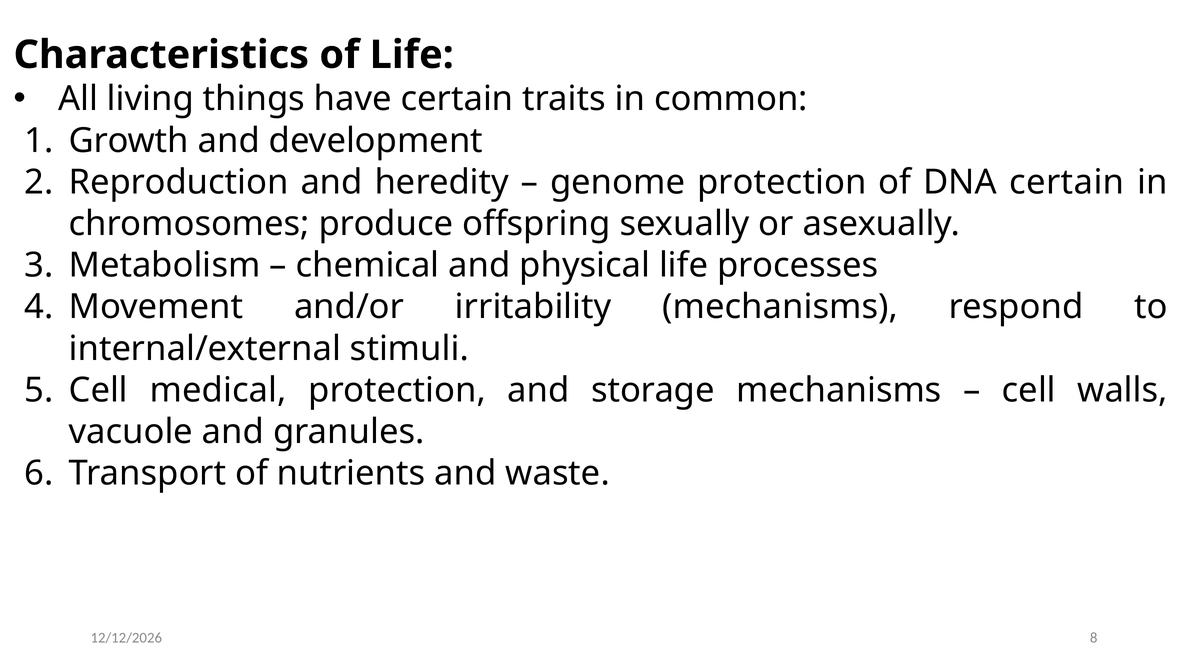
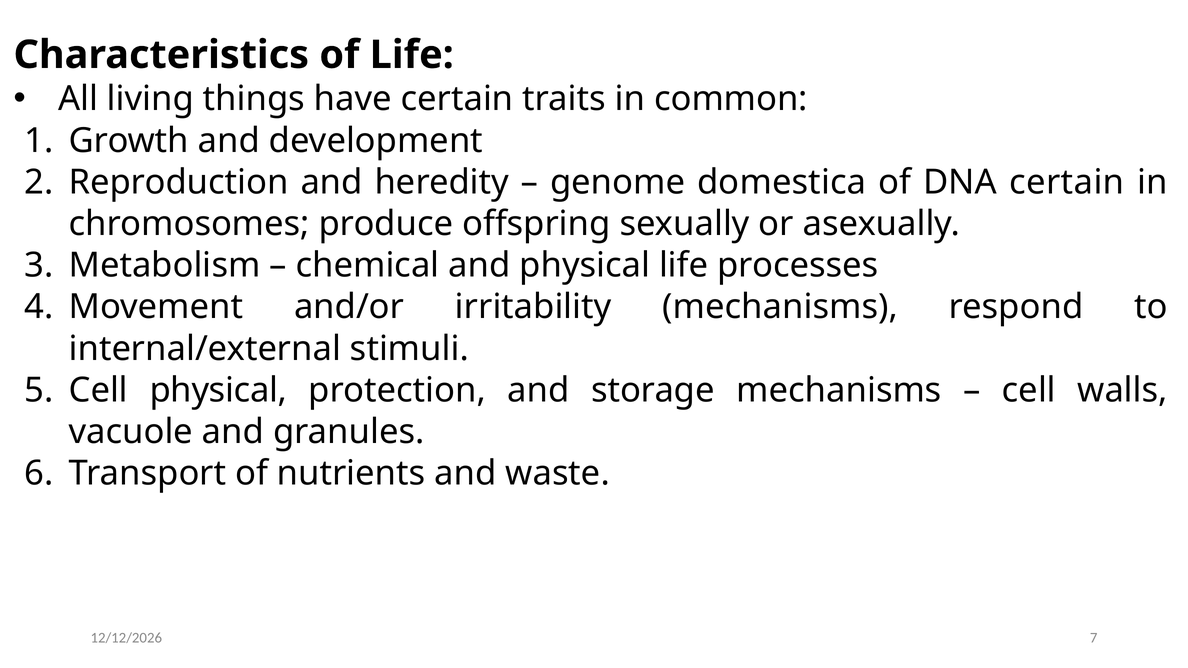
genome protection: protection -> domestica
Cell medical: medical -> physical
8: 8 -> 7
